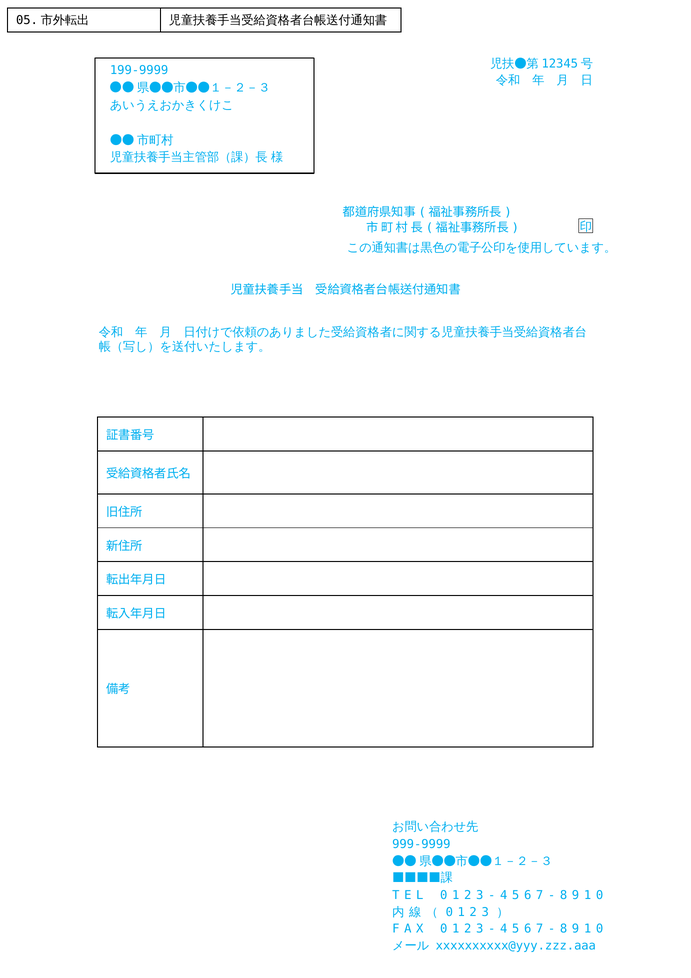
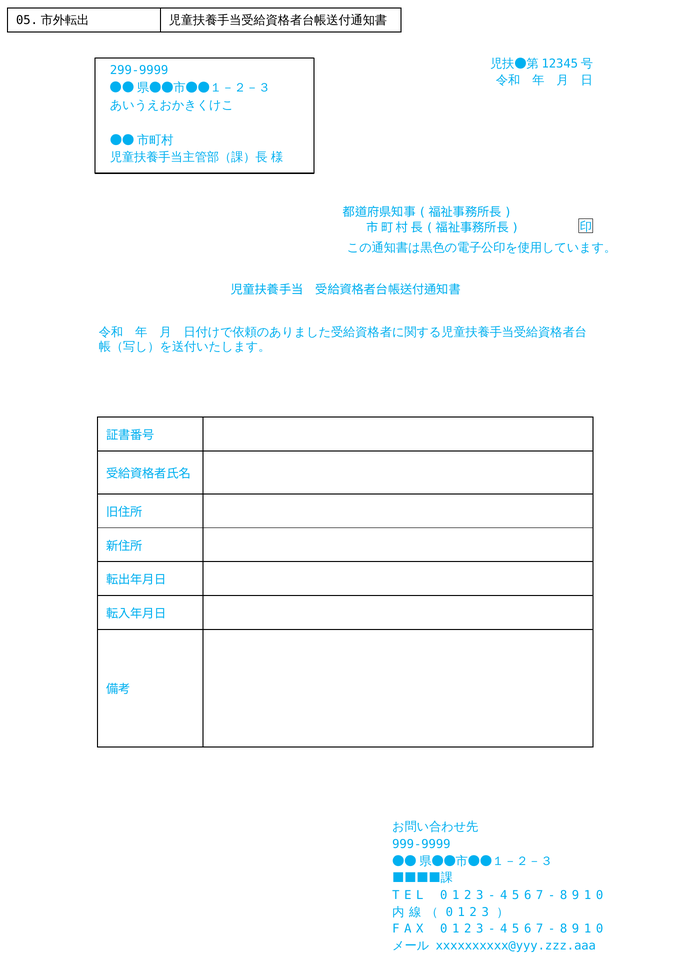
199-9999: 199-9999 -> 299-9999
